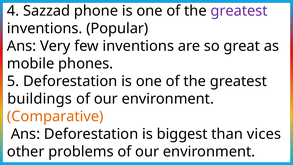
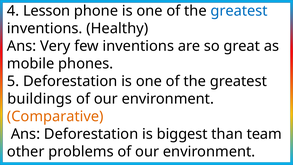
Sazzad: Sazzad -> Lesson
greatest at (239, 11) colour: purple -> blue
Popular: Popular -> Healthy
vices: vices -> team
